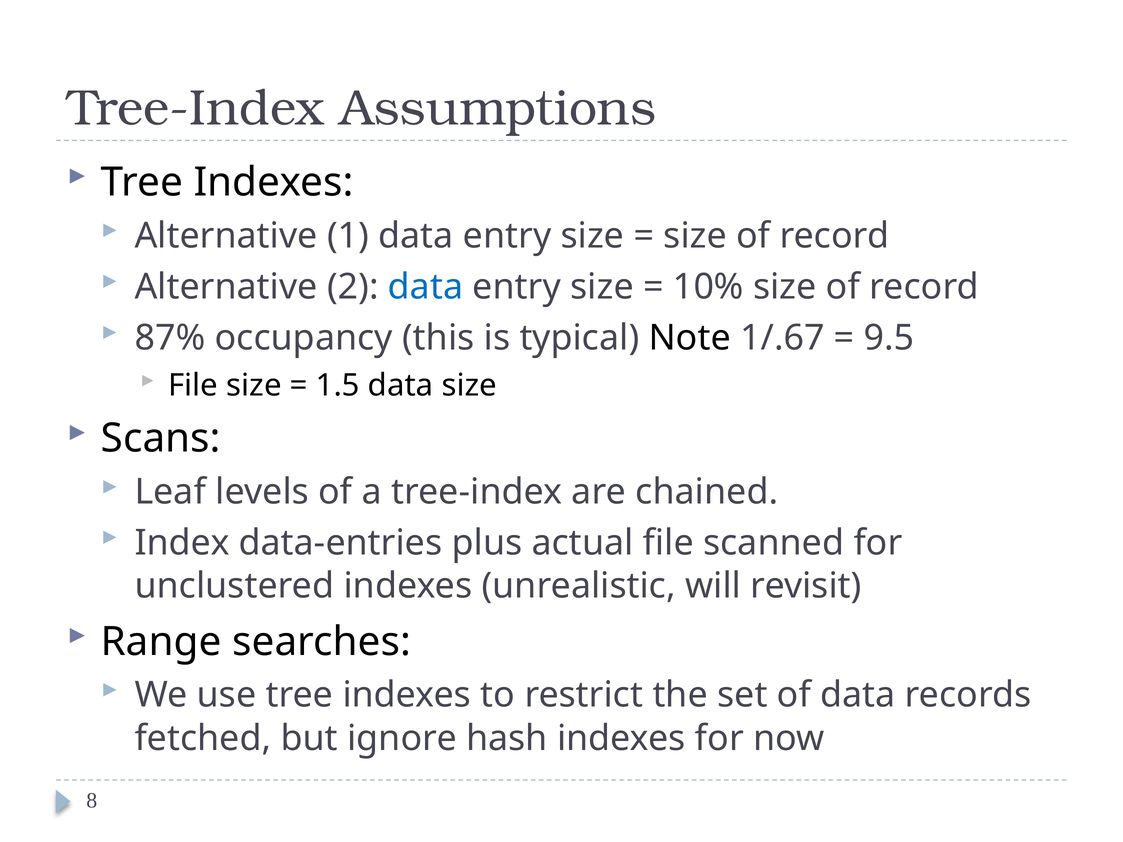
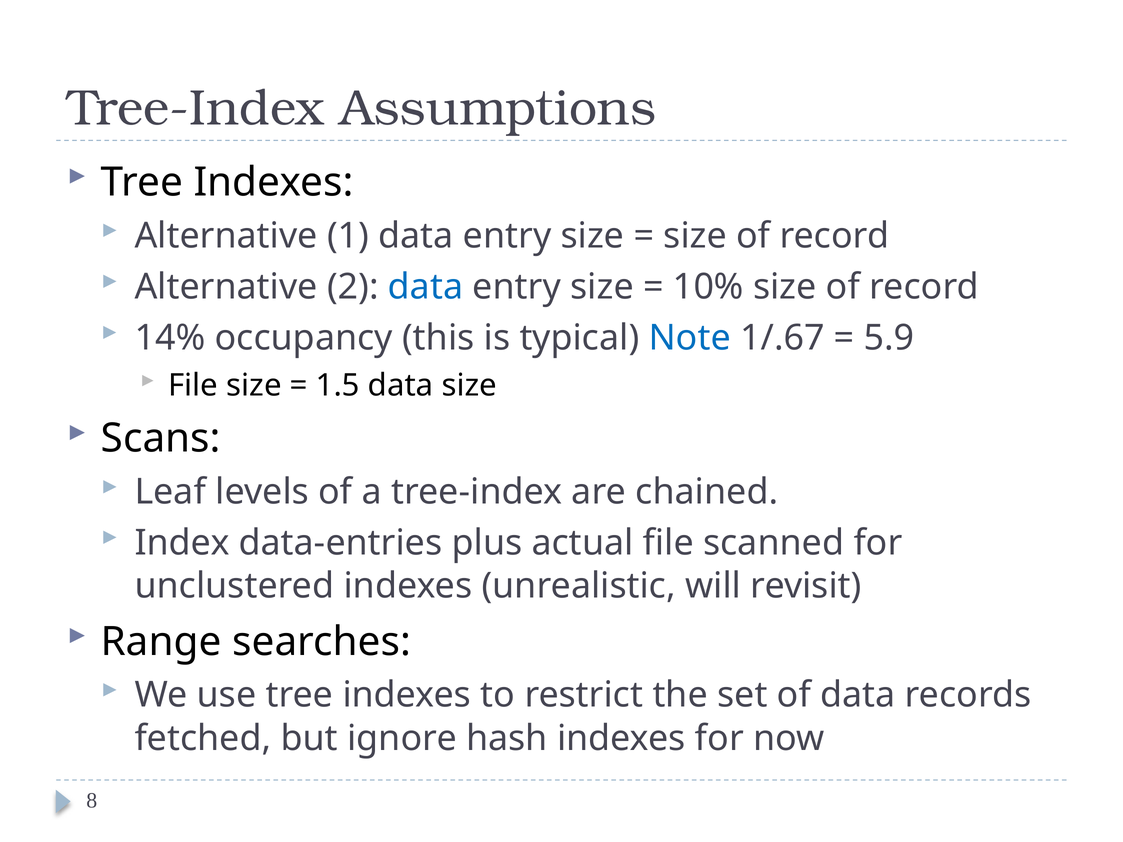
87%: 87% -> 14%
Note colour: black -> blue
9.5: 9.5 -> 5.9
